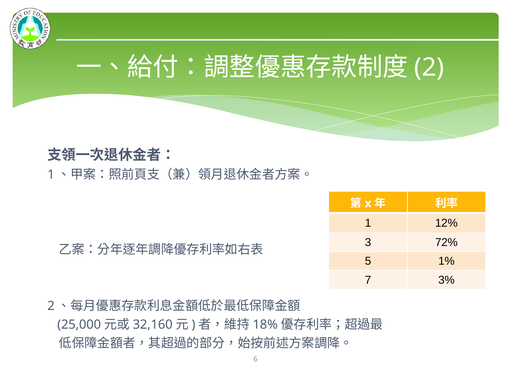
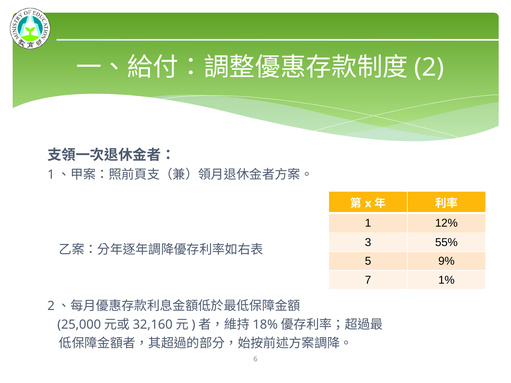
72%: 72% -> 55%
1%: 1% -> 9%
3%: 3% -> 1%
